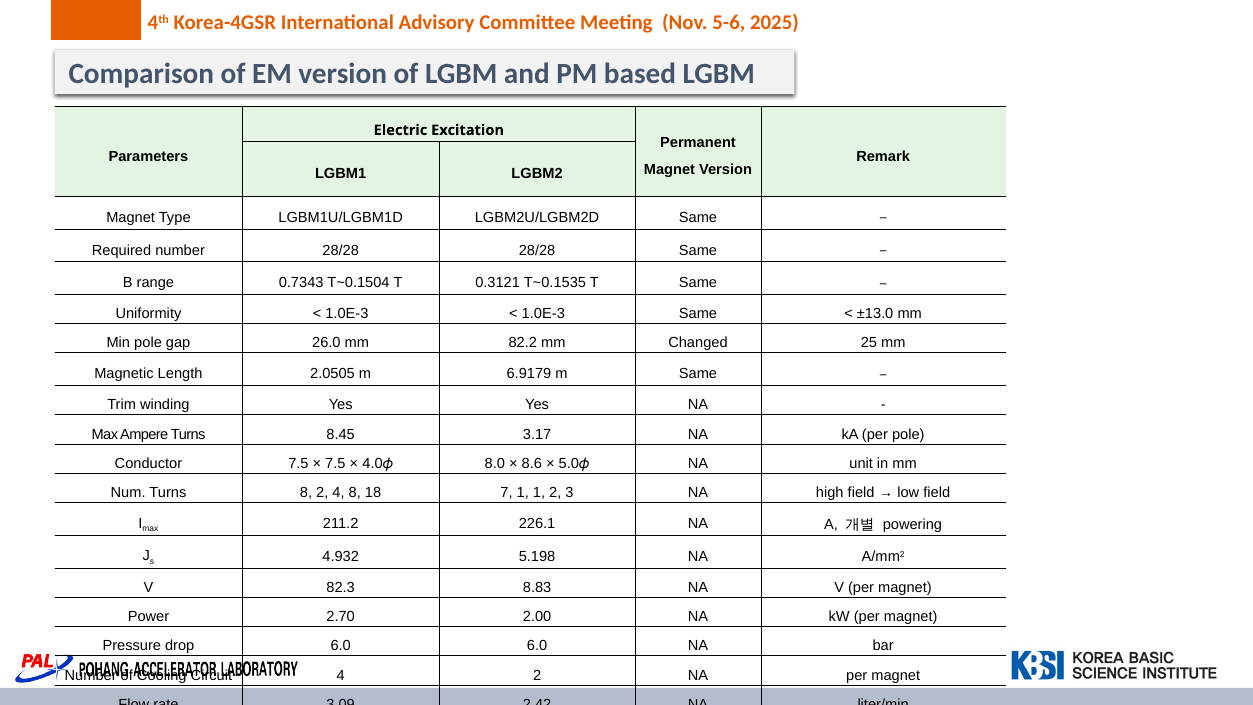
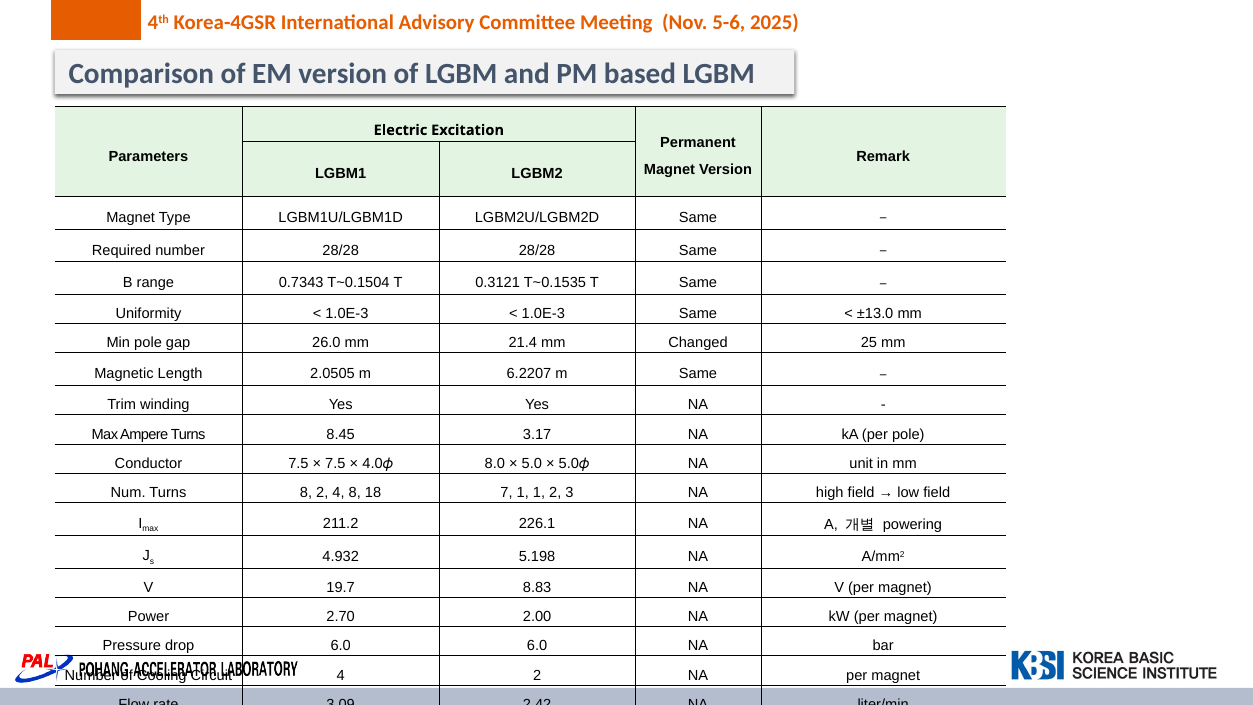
82.2: 82.2 -> 21.4
6.9179: 6.9179 -> 6.2207
8.6: 8.6 -> 5.0
82.3: 82.3 -> 19.7
